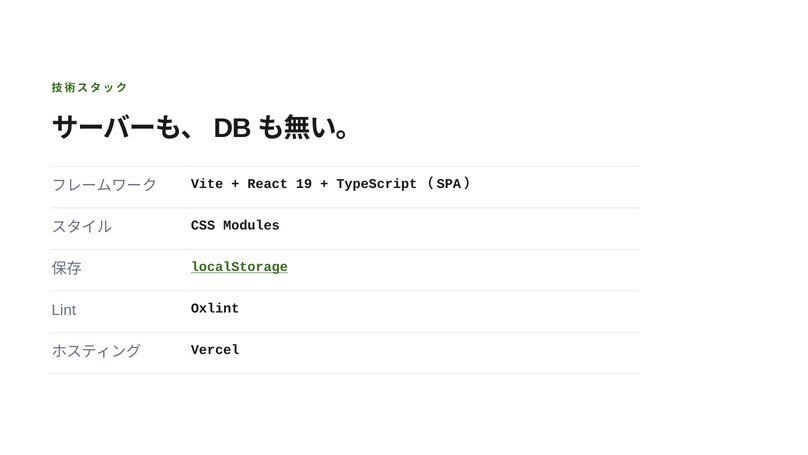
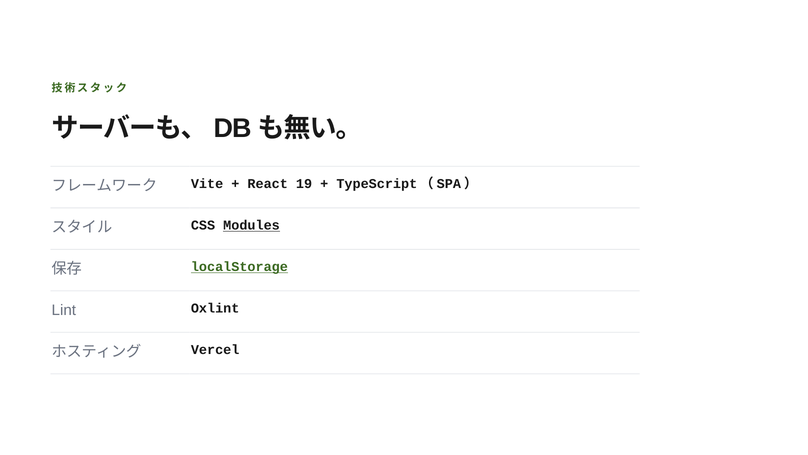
Modules underline: none -> present
